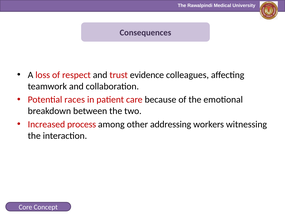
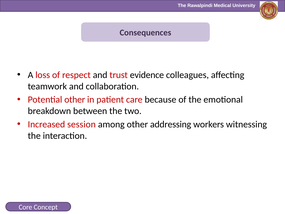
Potential races: races -> other
process: process -> session
